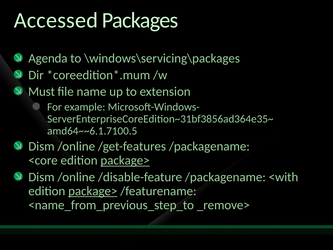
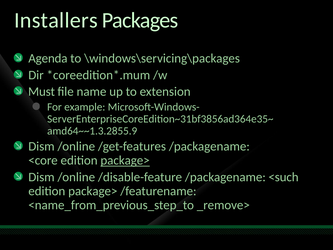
Accessed: Accessed -> Installers
amd64~~6.1.7100.5: amd64~~6.1.7100.5 -> amd64~~1.3.2855.9
<with: <with -> <such
package> at (93, 191) underline: present -> none
